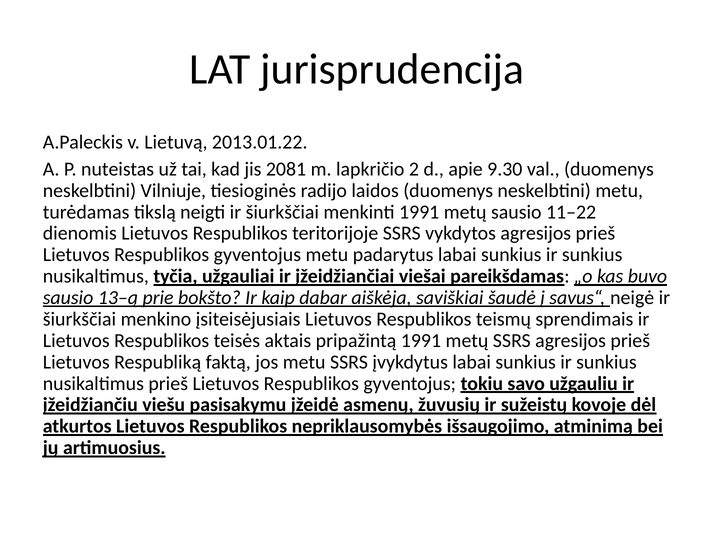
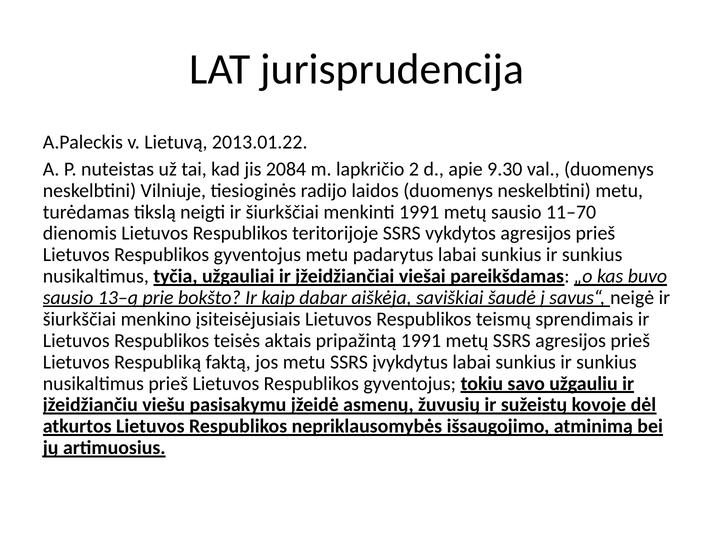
2081: 2081 -> 2084
11–22: 11–22 -> 11–70
